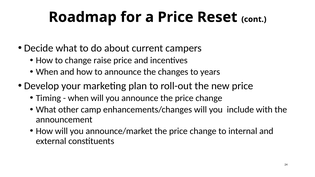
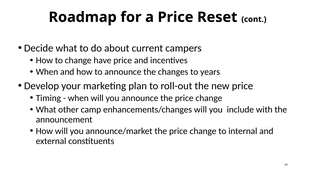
raise: raise -> have
